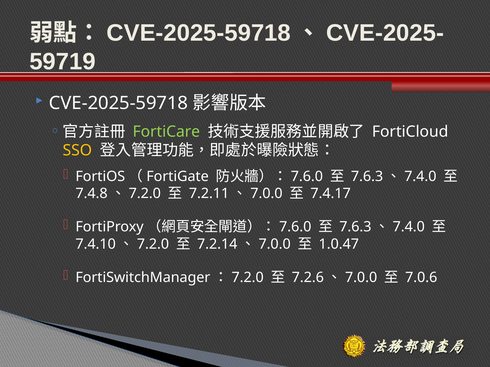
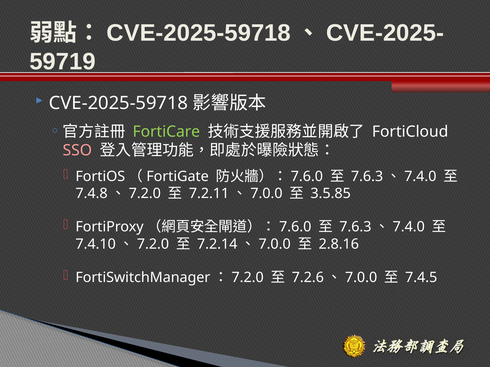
SSO colour: yellow -> pink
7.4.17: 7.4.17 -> 3.5.85
1.0.47: 1.0.47 -> 2.8.16
7.0.6: 7.0.6 -> 7.4.5
